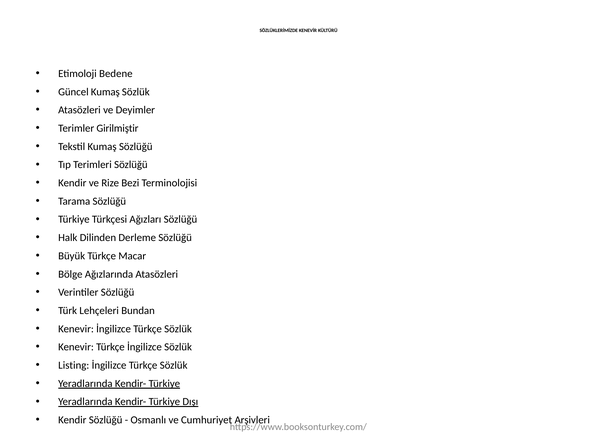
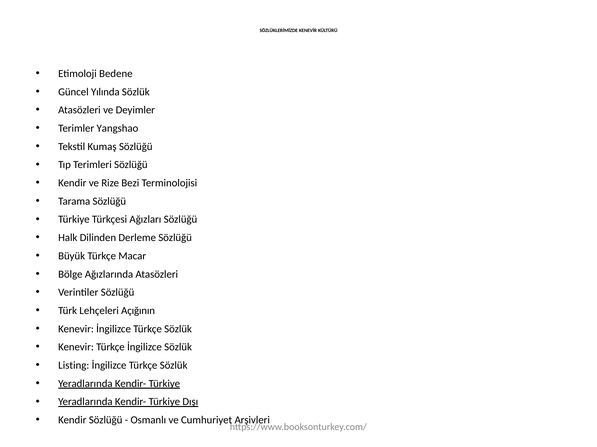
Güncel Kumaş: Kumaş -> Yılında
Girilmiştir: Girilmiştir -> Yangshao
Bundan: Bundan -> Açığının
